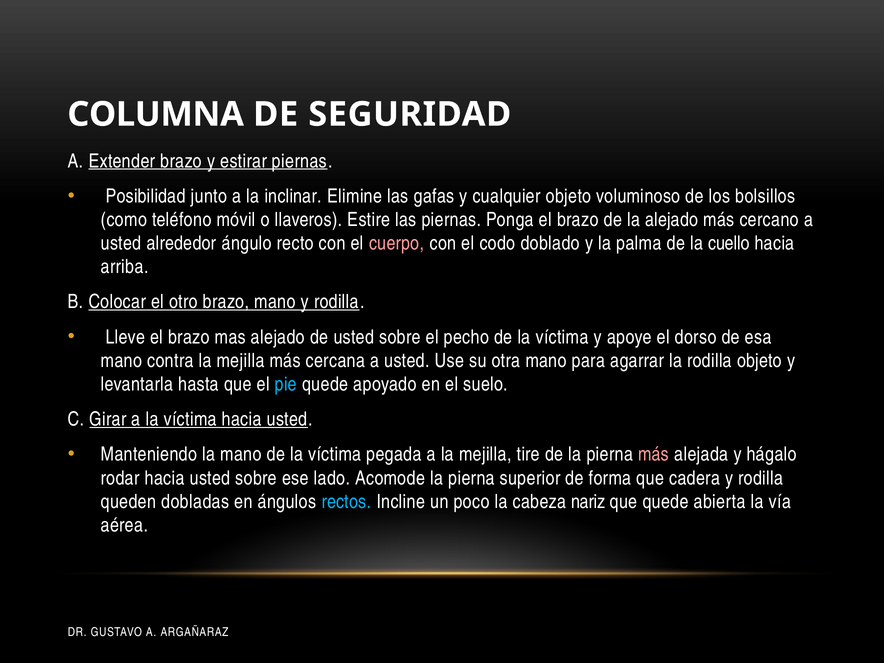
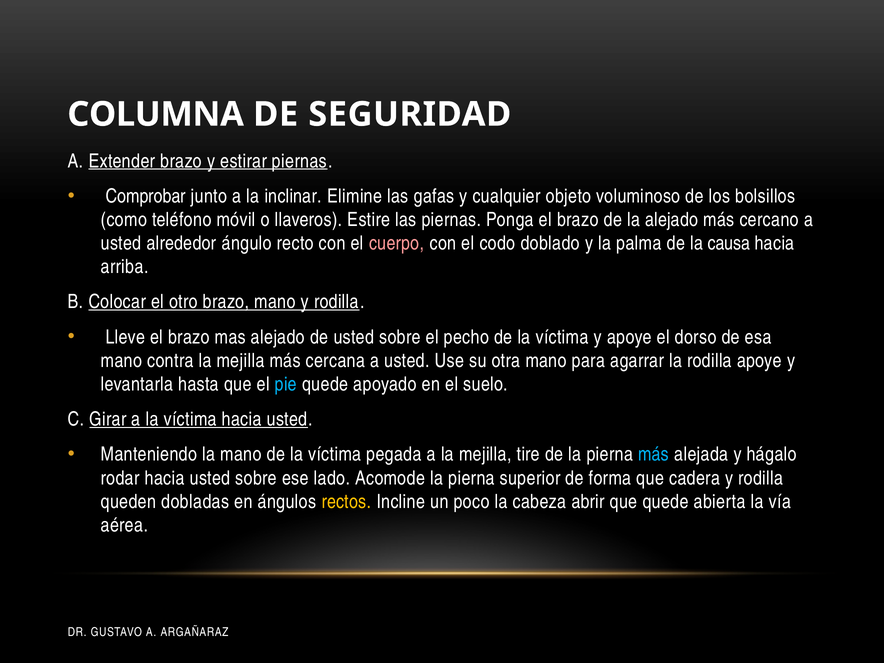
Posibilidad: Posibilidad -> Comprobar
cuello: cuello -> causa
rodilla objeto: objeto -> apoye
más at (654, 454) colour: pink -> light blue
rectos colour: light blue -> yellow
nariz: nariz -> abrir
